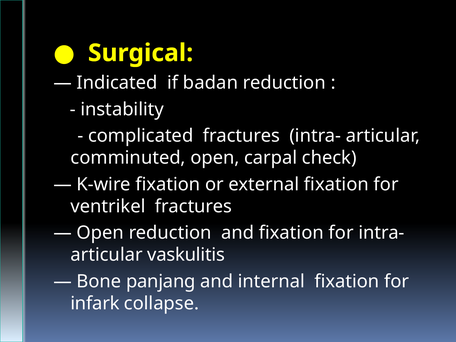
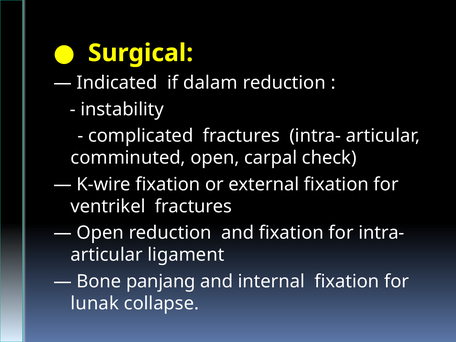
badan: badan -> dalam
vaskulitis: vaskulitis -> ligament
infark: infark -> lunak
